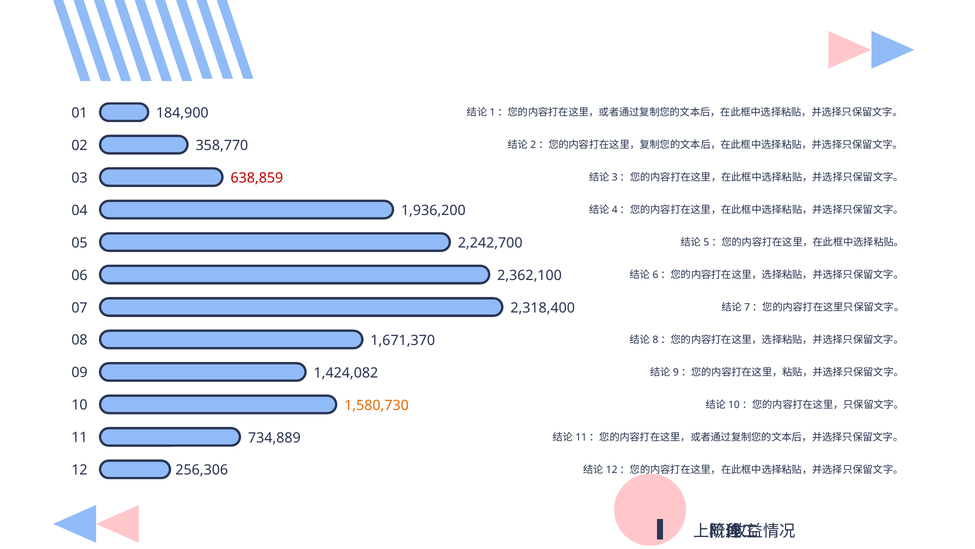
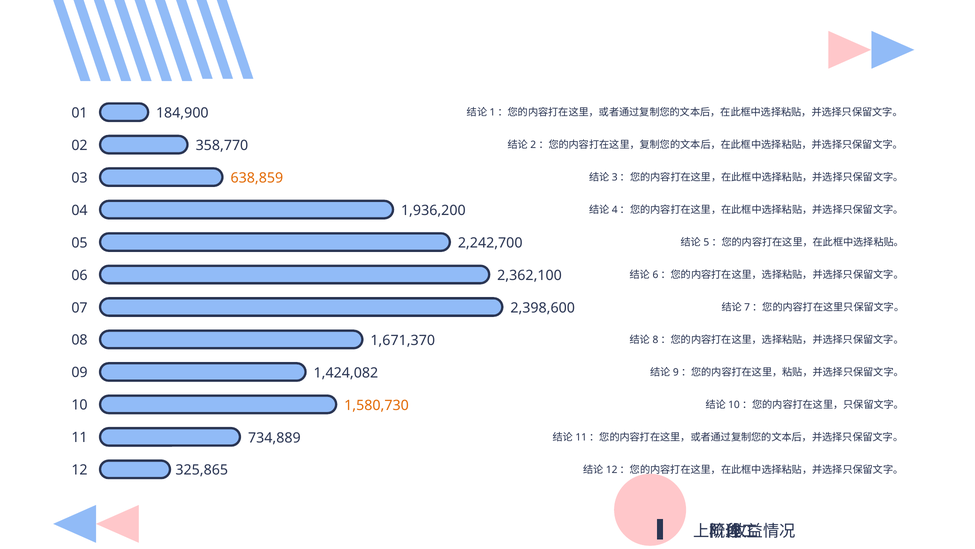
638,859 colour: red -> orange
2,318,400: 2,318,400 -> 2,398,600
256,306: 256,306 -> 325,865
